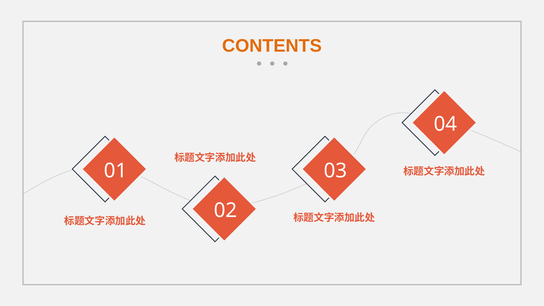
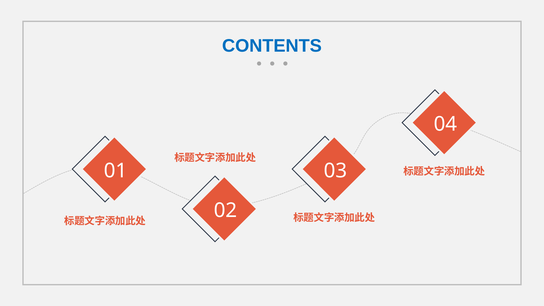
CONTENTS colour: orange -> blue
